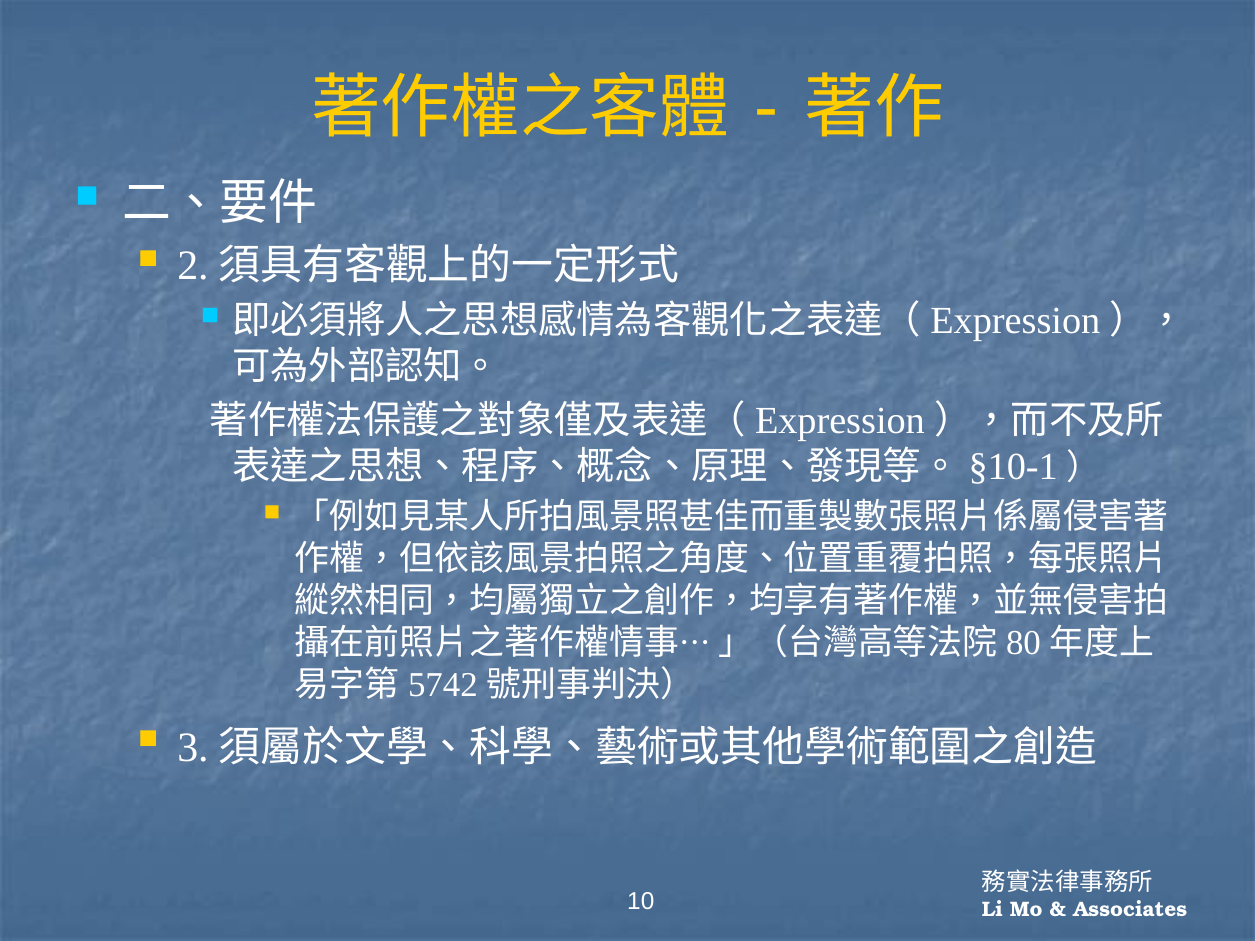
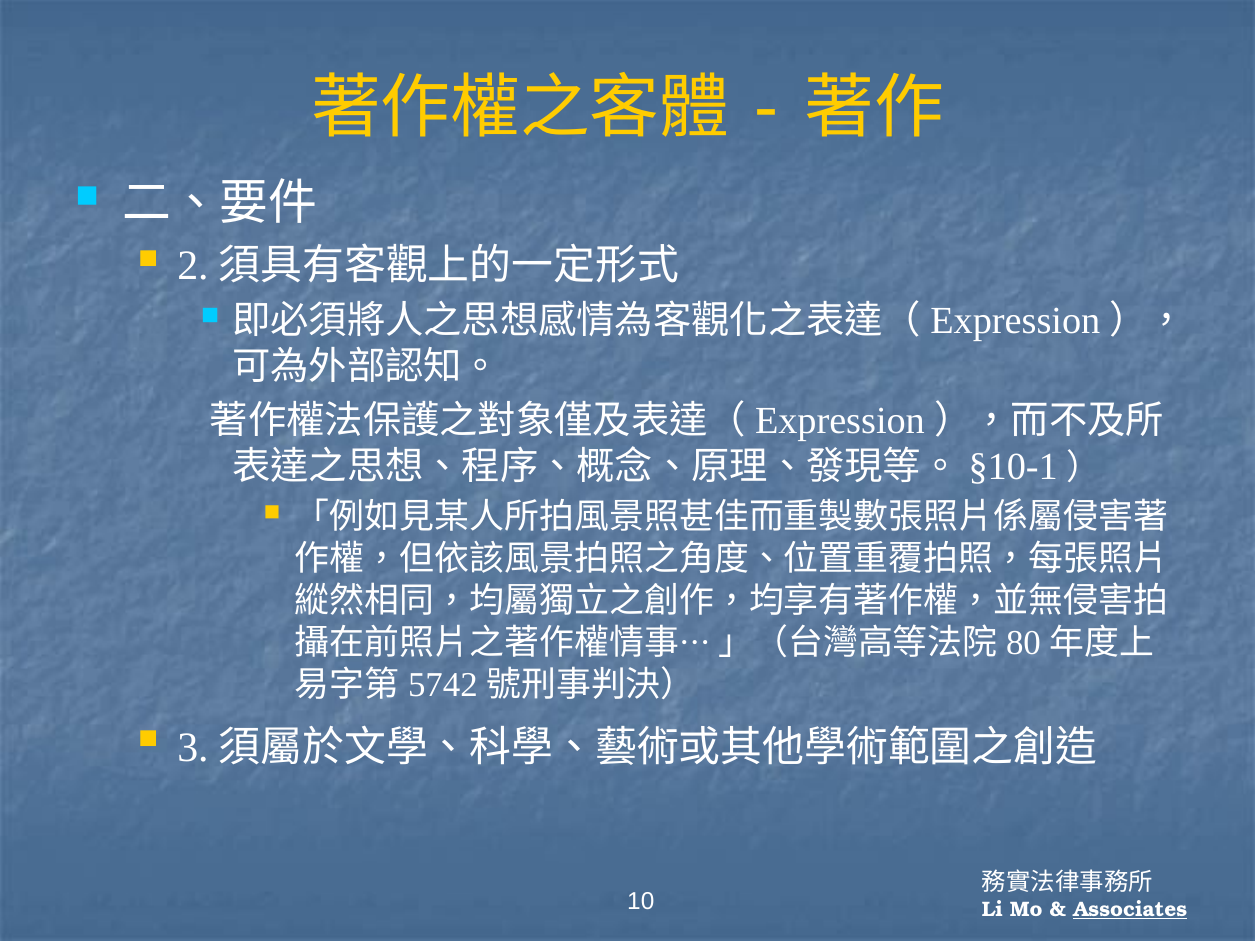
Associates underline: none -> present
